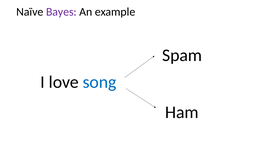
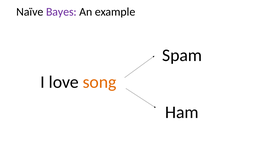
song colour: blue -> orange
